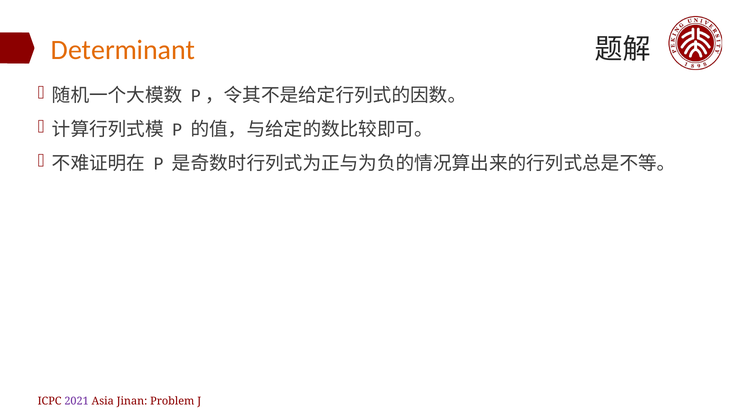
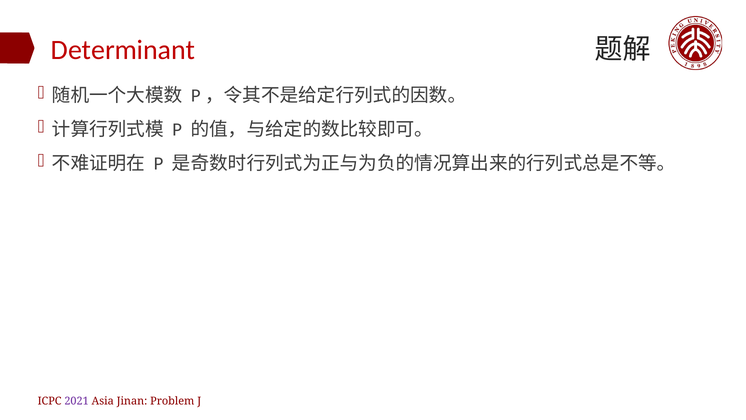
Determinant colour: orange -> red
